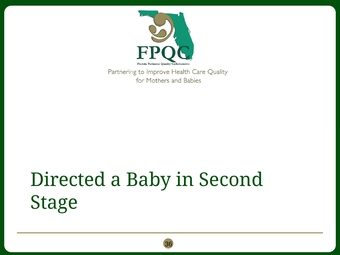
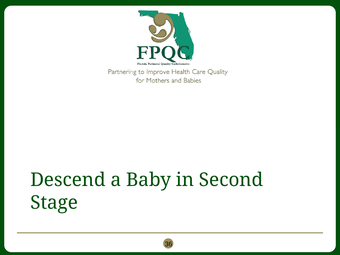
Directed: Directed -> Descend
